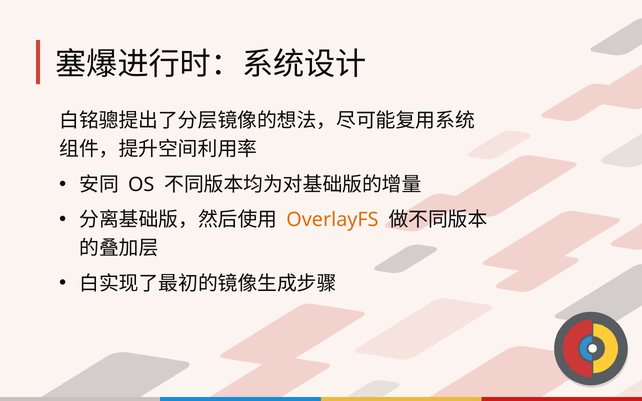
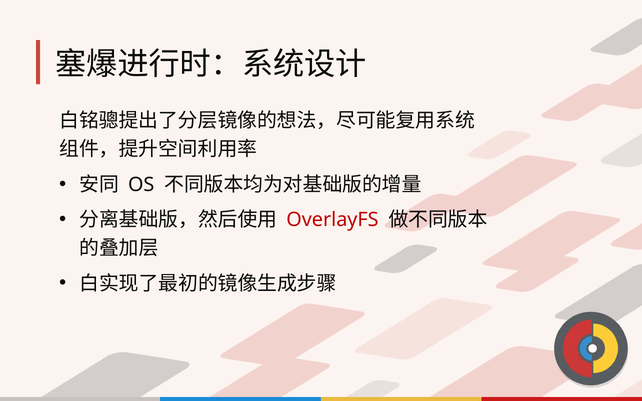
OverlayFS colour: orange -> red
